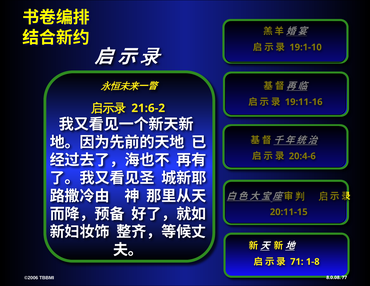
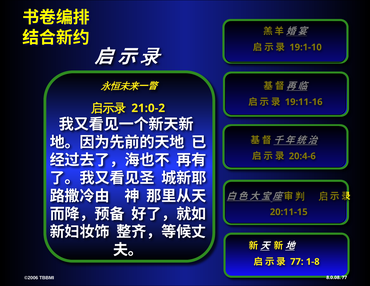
21:6-2: 21:6-2 -> 21:0-2
71 at (297, 262): 71 -> 77
